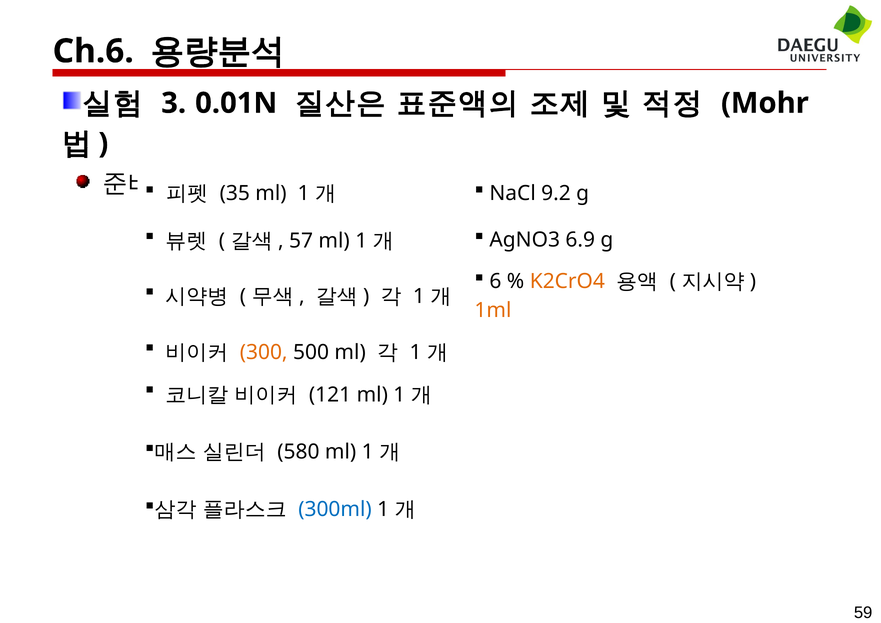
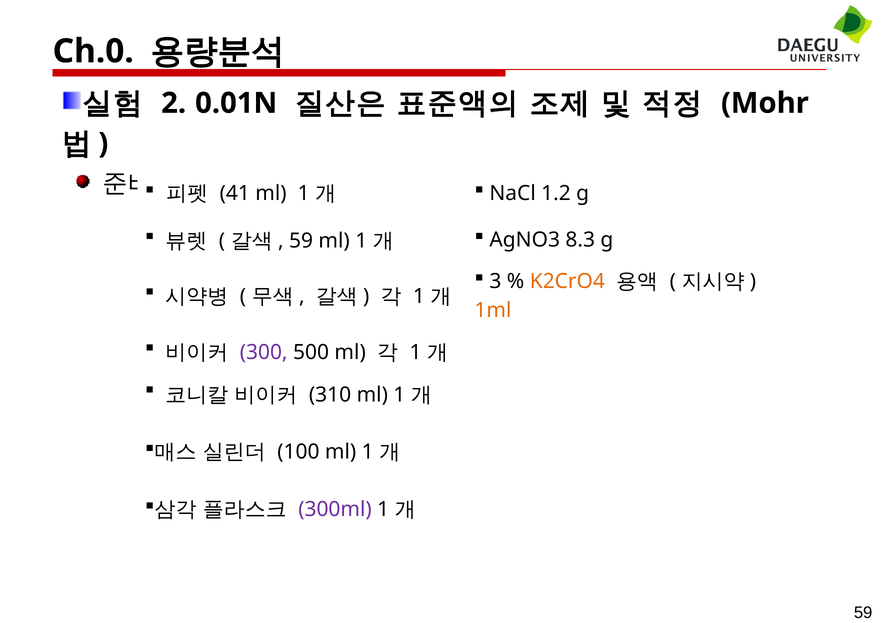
Ch.6: Ch.6 -> Ch.0
3: 3 -> 2
35: 35 -> 41
9.2: 9.2 -> 1.2
57 at (301, 241): 57 -> 59
6.9: 6.9 -> 8.3
6: 6 -> 3
300 colour: orange -> purple
121: 121 -> 310
580: 580 -> 100
300ml colour: blue -> purple
